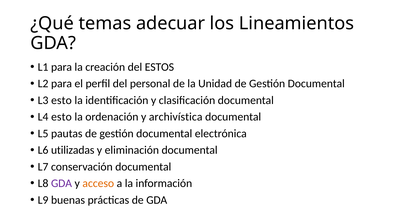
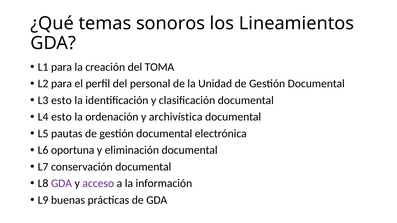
adecuar: adecuar -> sonoros
ESTOS: ESTOS -> TOMA
utilizadas: utilizadas -> oportuna
acceso colour: orange -> purple
